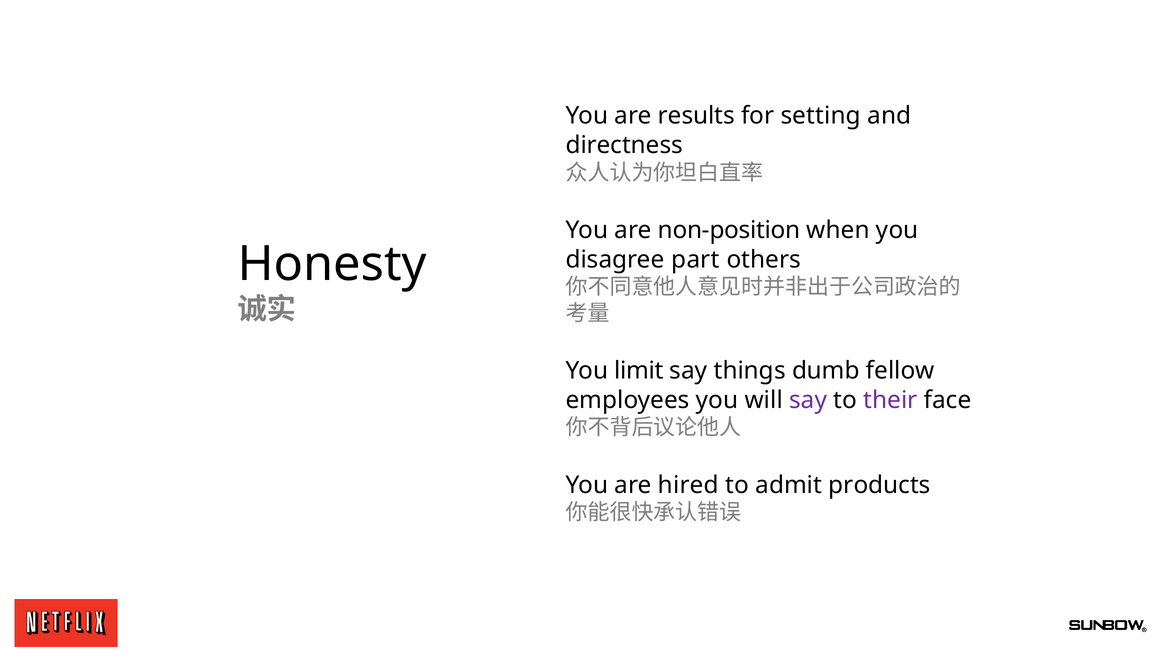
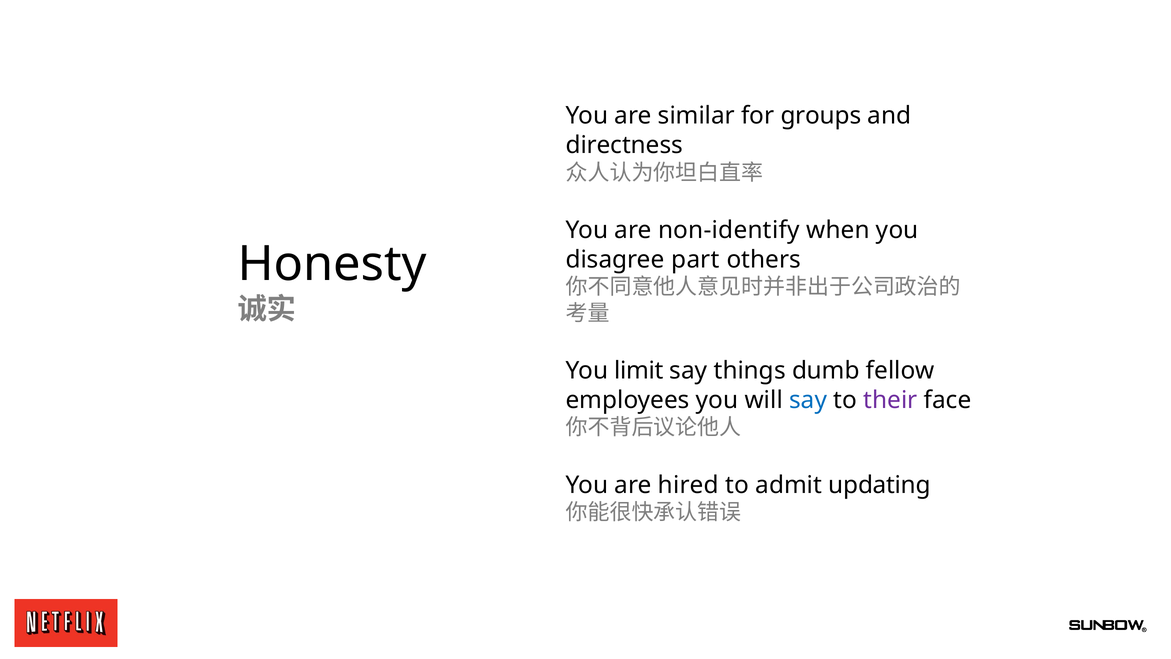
results: results -> similar
setting: setting -> groups
non-position: non-position -> non-identify
say at (808, 400) colour: purple -> blue
products: products -> updating
